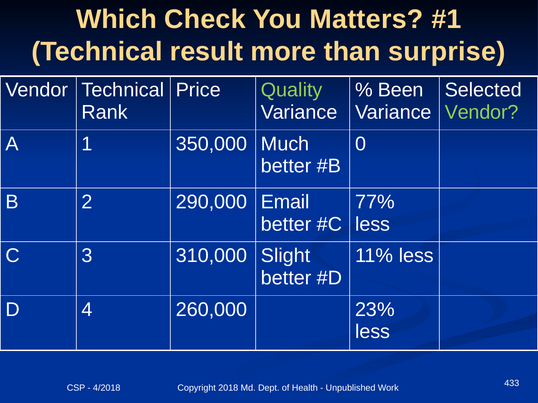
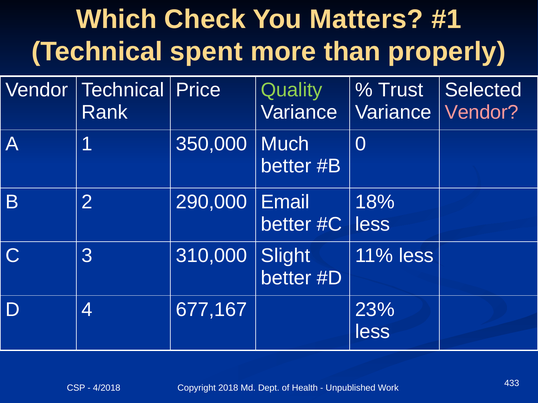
result: result -> spent
surprise: surprise -> properly
Been: Been -> Trust
Vendor at (482, 112) colour: light green -> pink
77%: 77% -> 18%
260,000: 260,000 -> 677,167
